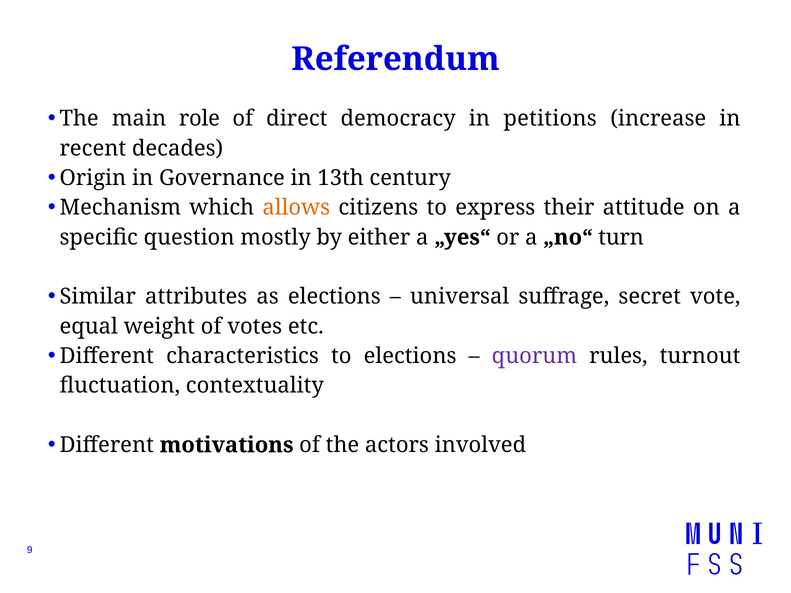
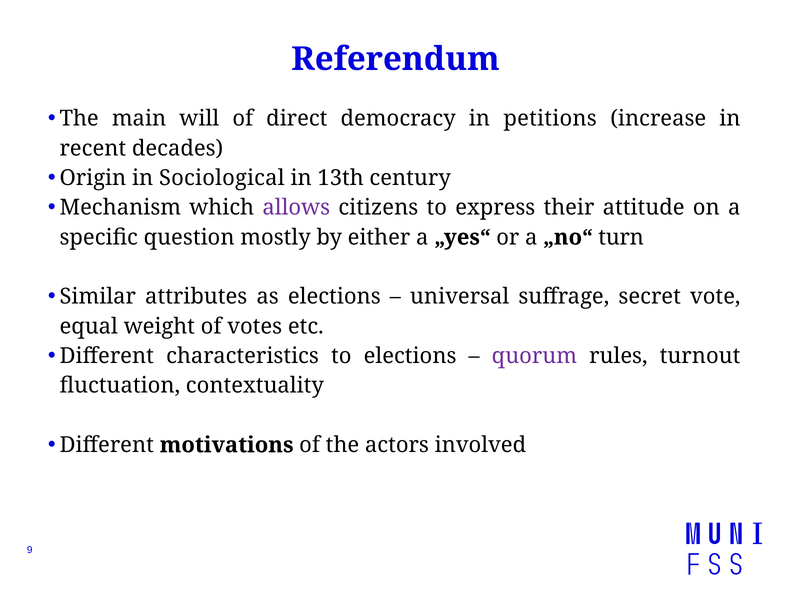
role: role -> will
Governance: Governance -> Sociological
allows colour: orange -> purple
